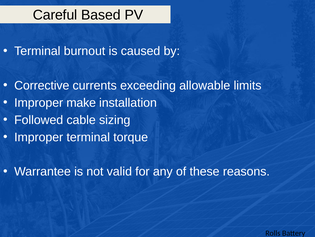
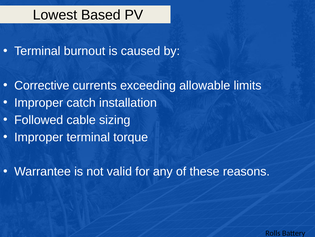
Careful: Careful -> Lowest
make: make -> catch
